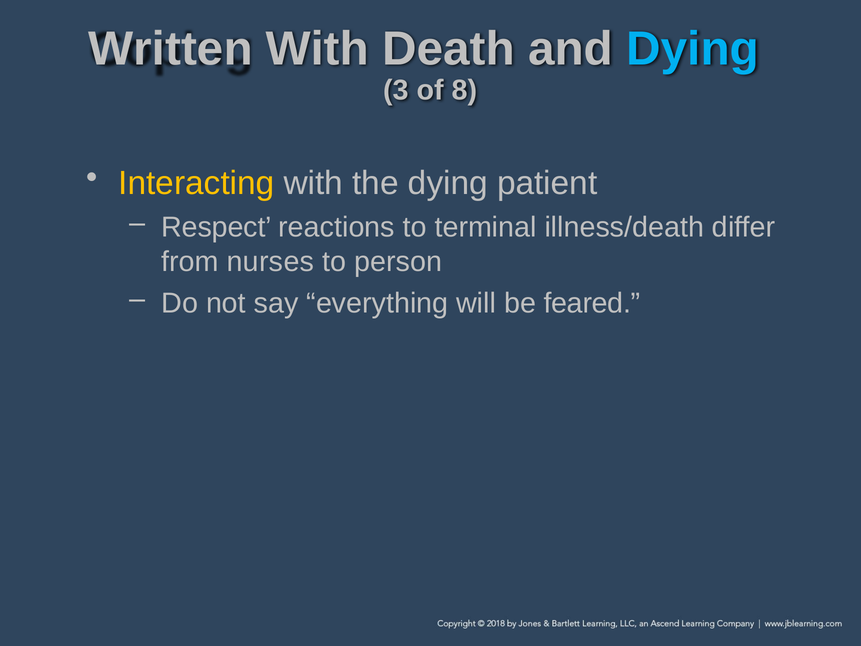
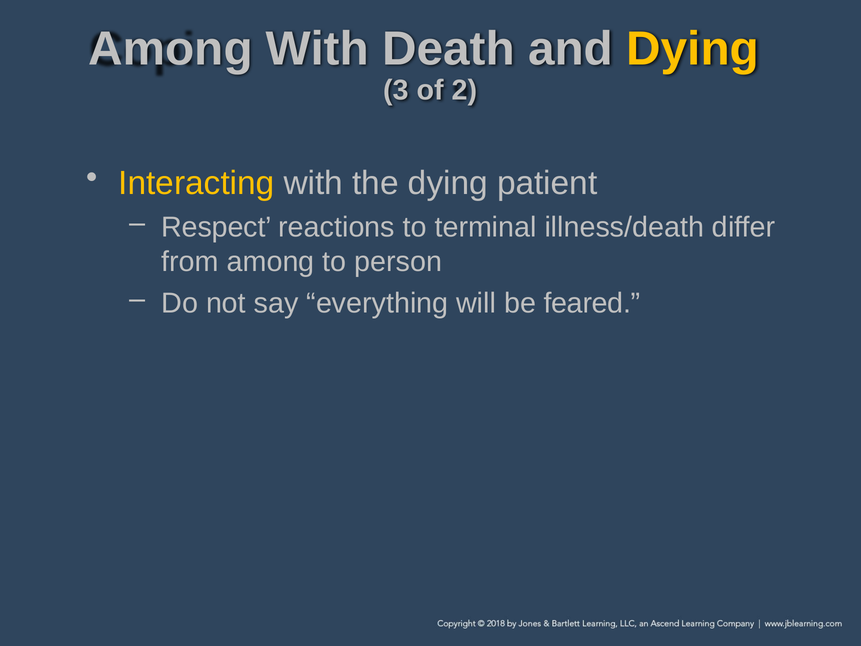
Written at (171, 49): Written -> Among
Dying at (693, 49) colour: light blue -> yellow
8: 8 -> 2
from nurses: nurses -> among
